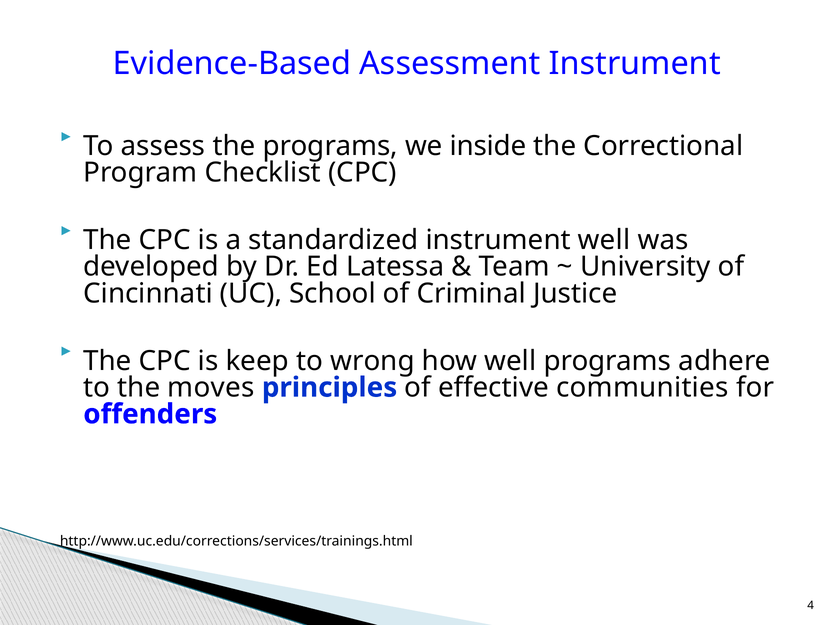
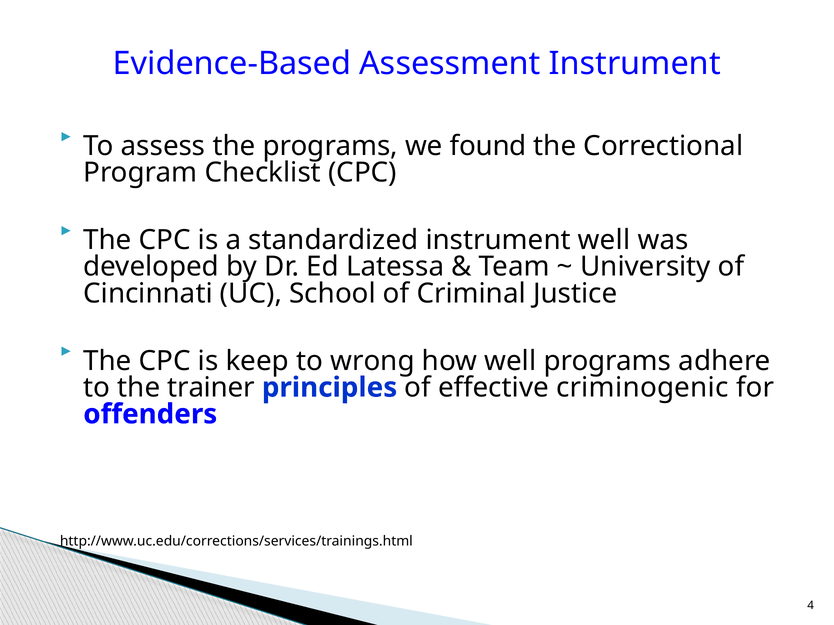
inside: inside -> found
moves: moves -> trainer
communities: communities -> criminogenic
